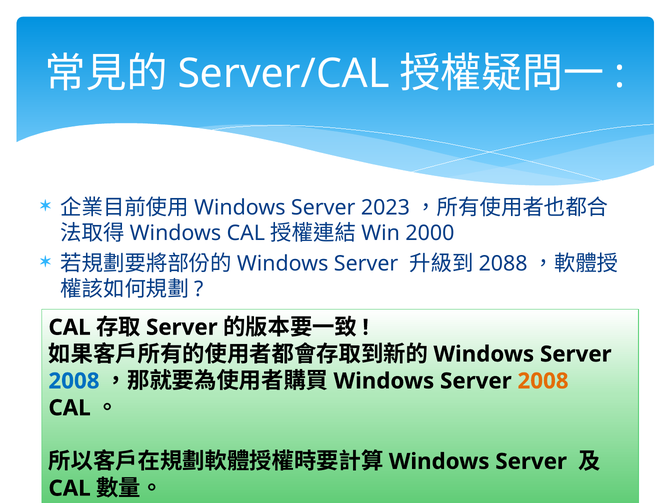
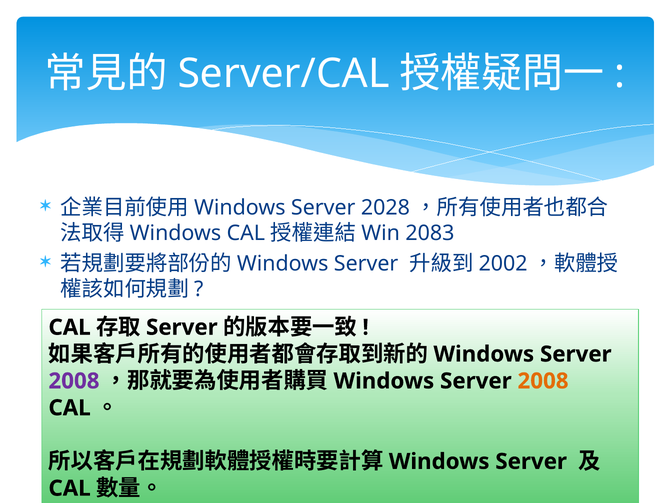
2023: 2023 -> 2028
2000: 2000 -> 2083
2088: 2088 -> 2002
2008 at (74, 381) colour: blue -> purple
